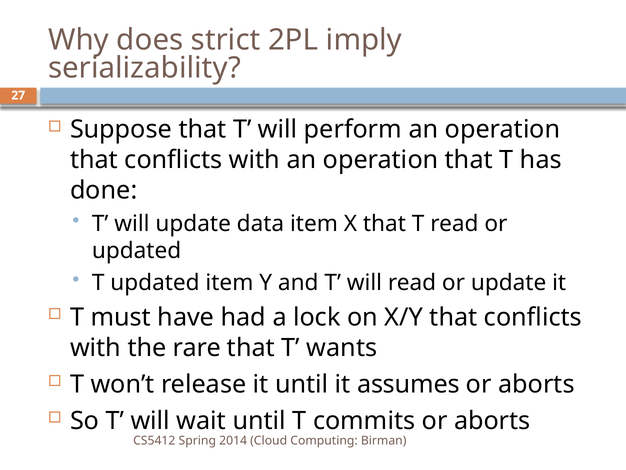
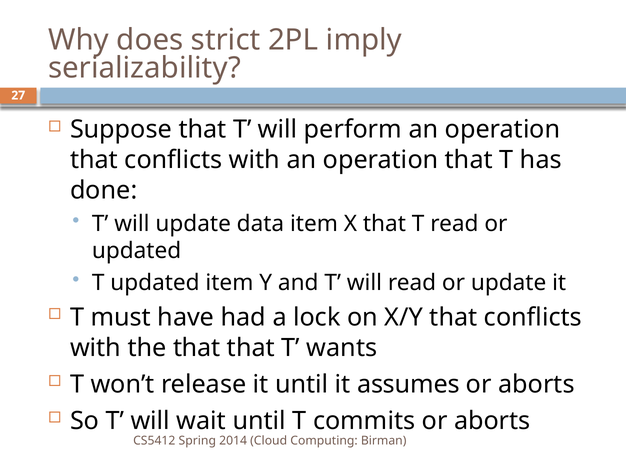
the rare: rare -> that
